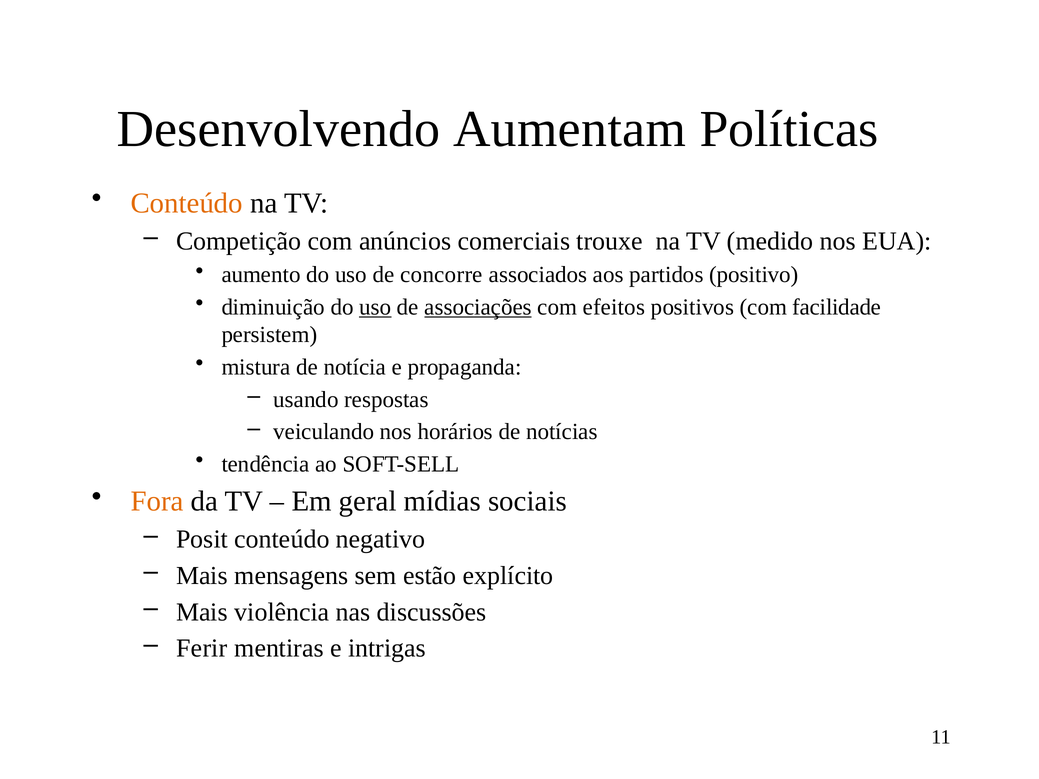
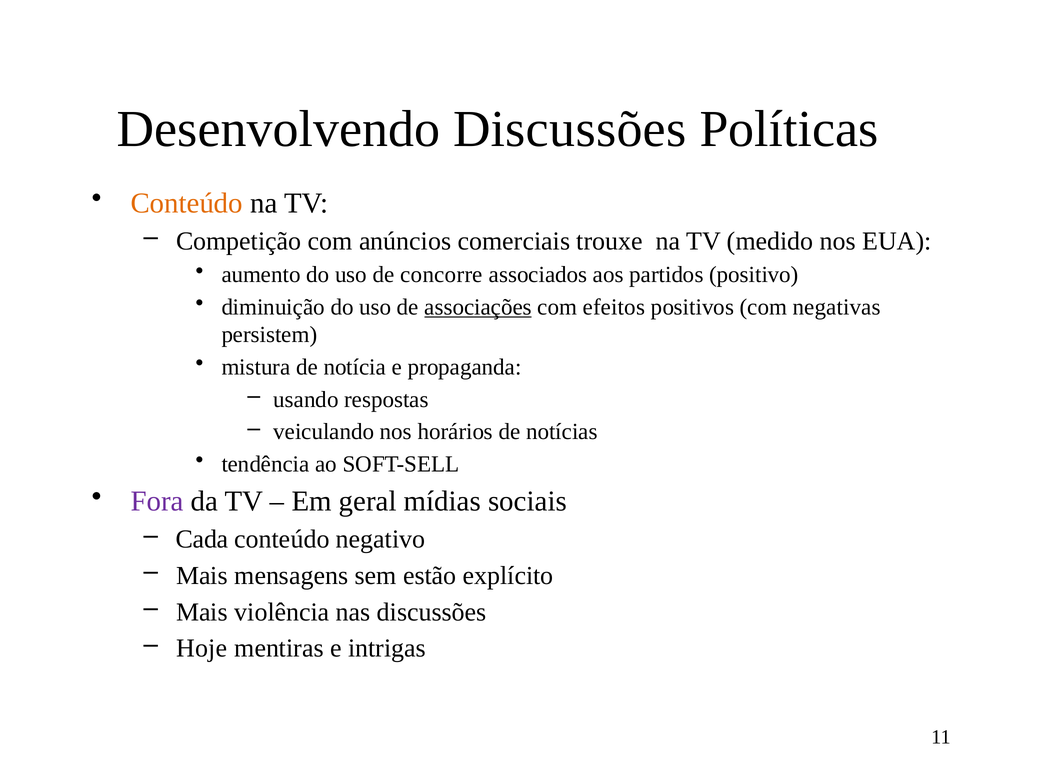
Desenvolvendo Aumentam: Aumentam -> Discussões
uso at (375, 307) underline: present -> none
facilidade: facilidade -> negativas
Fora colour: orange -> purple
Posit: Posit -> Cada
Ferir: Ferir -> Hoje
